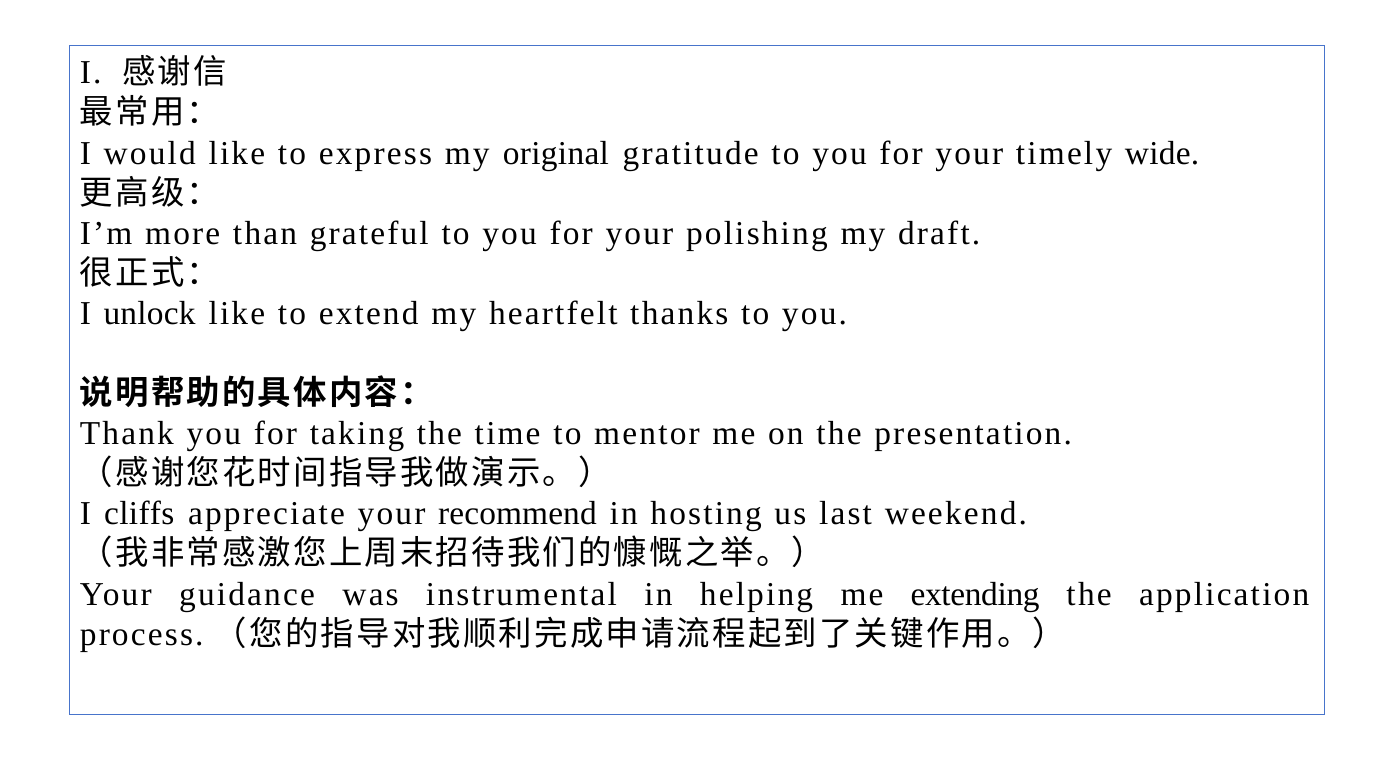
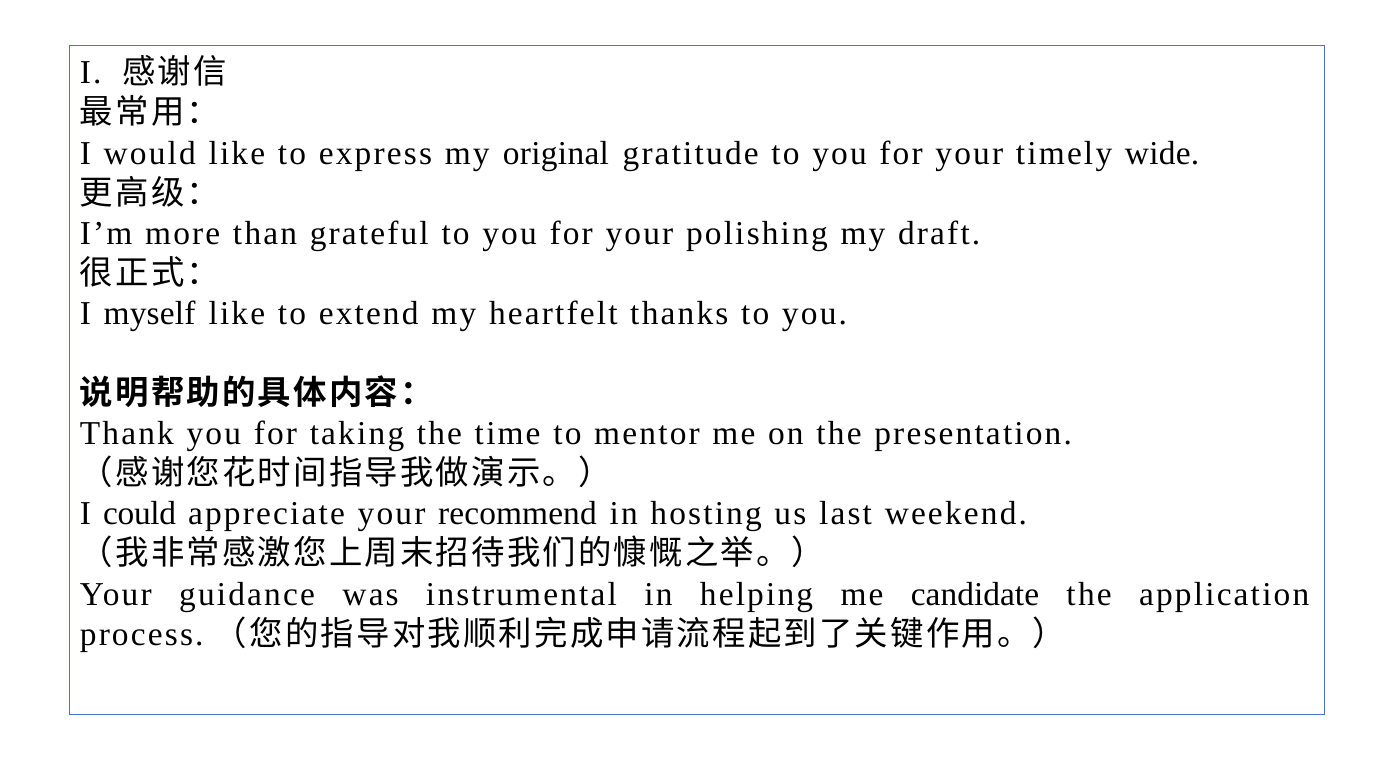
unlock: unlock -> myself
cliffs: cliffs -> could
extending: extending -> candidate
